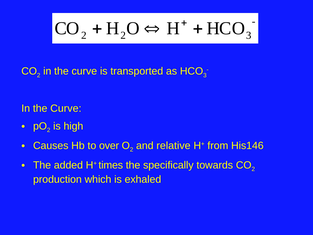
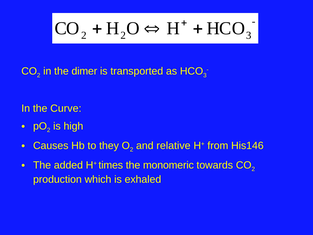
curve at (84, 71): curve -> dimer
over: over -> they
specifically: specifically -> monomeric
